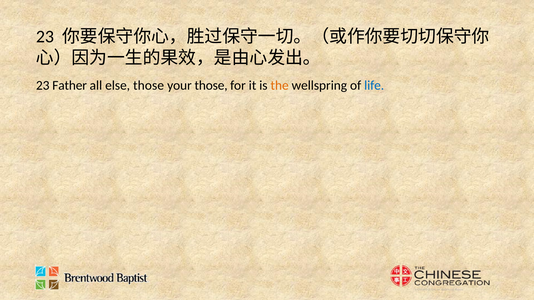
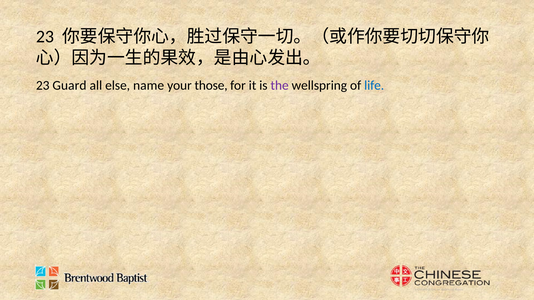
Father: Father -> Guard
else those: those -> name
the colour: orange -> purple
